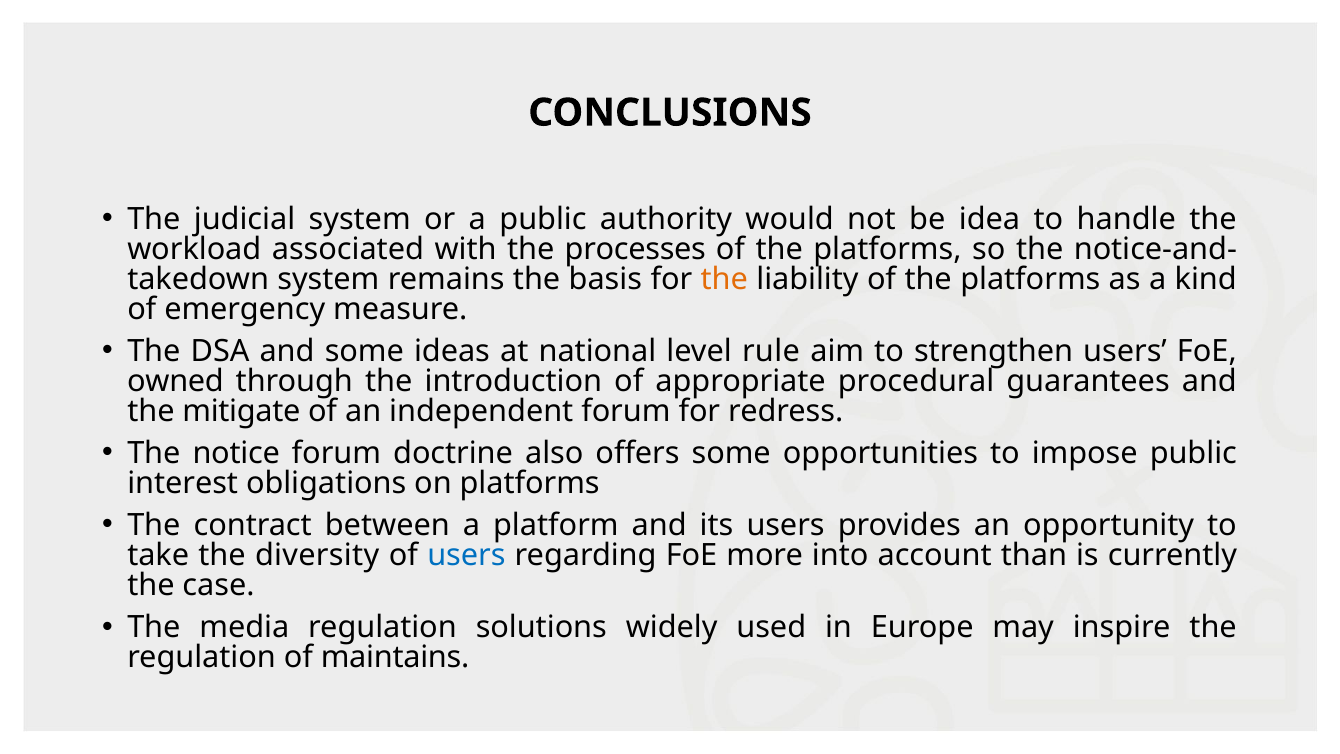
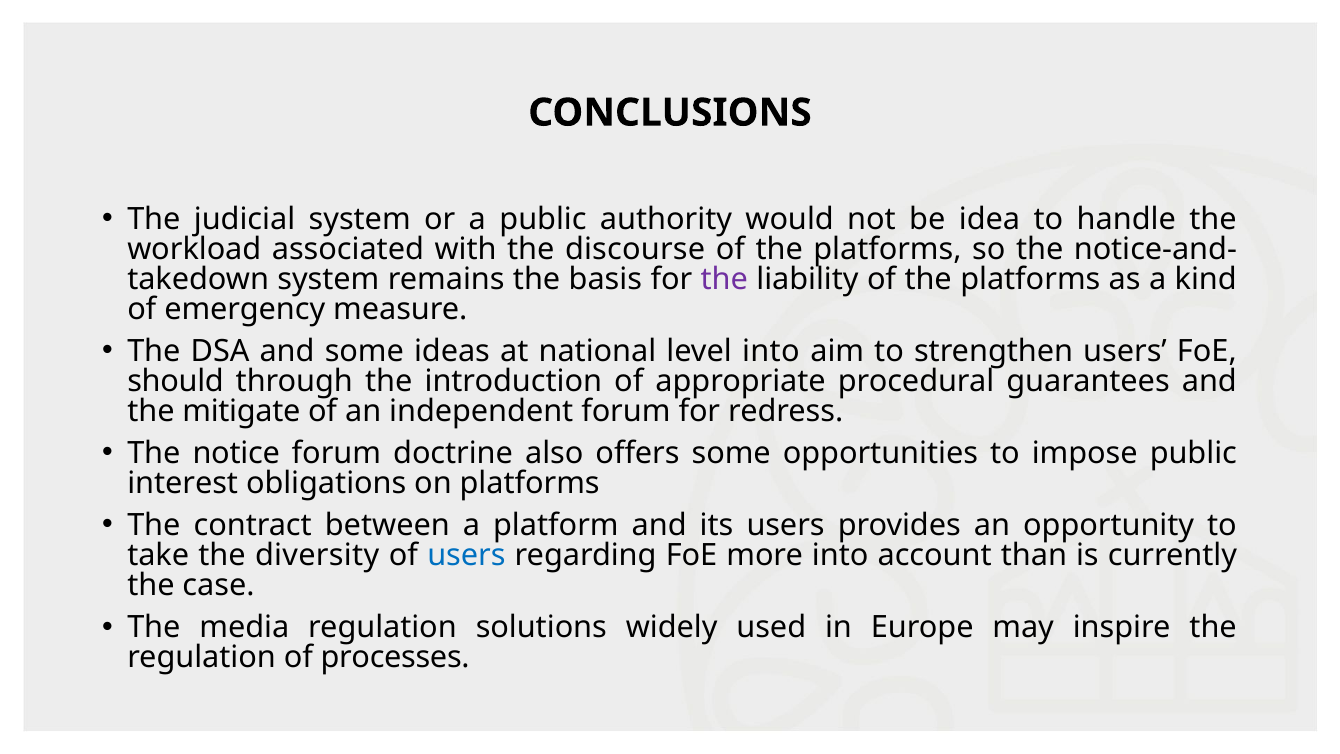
processes: processes -> discourse
the at (724, 279) colour: orange -> purple
level rule: rule -> into
owned: owned -> should
maintains: maintains -> processes
